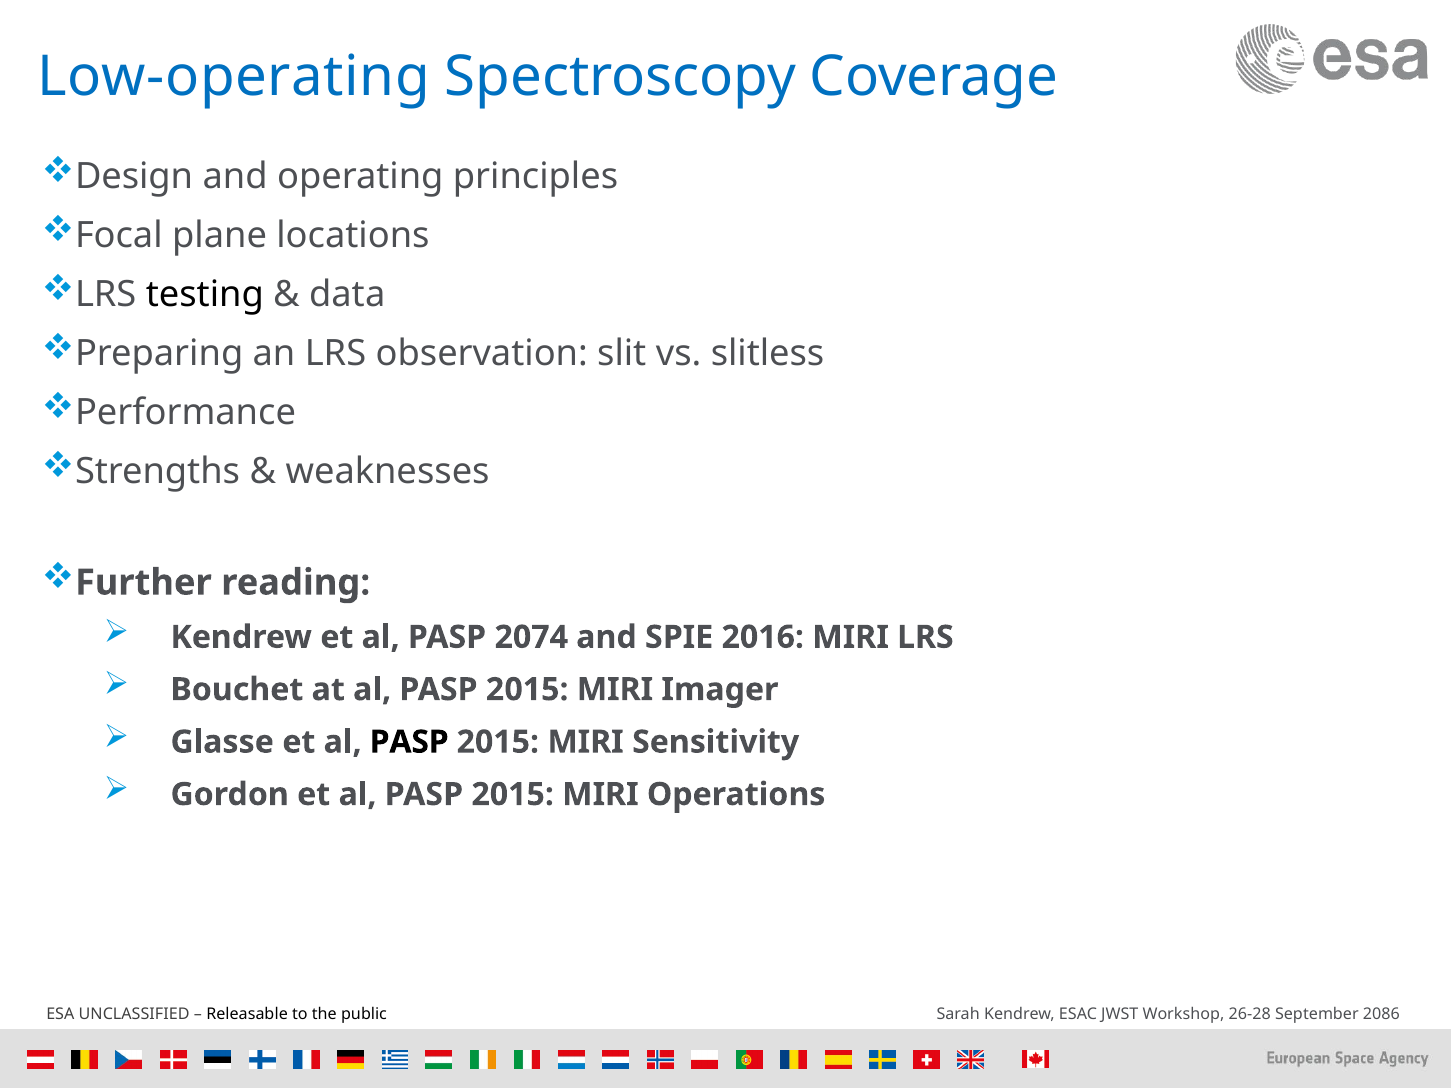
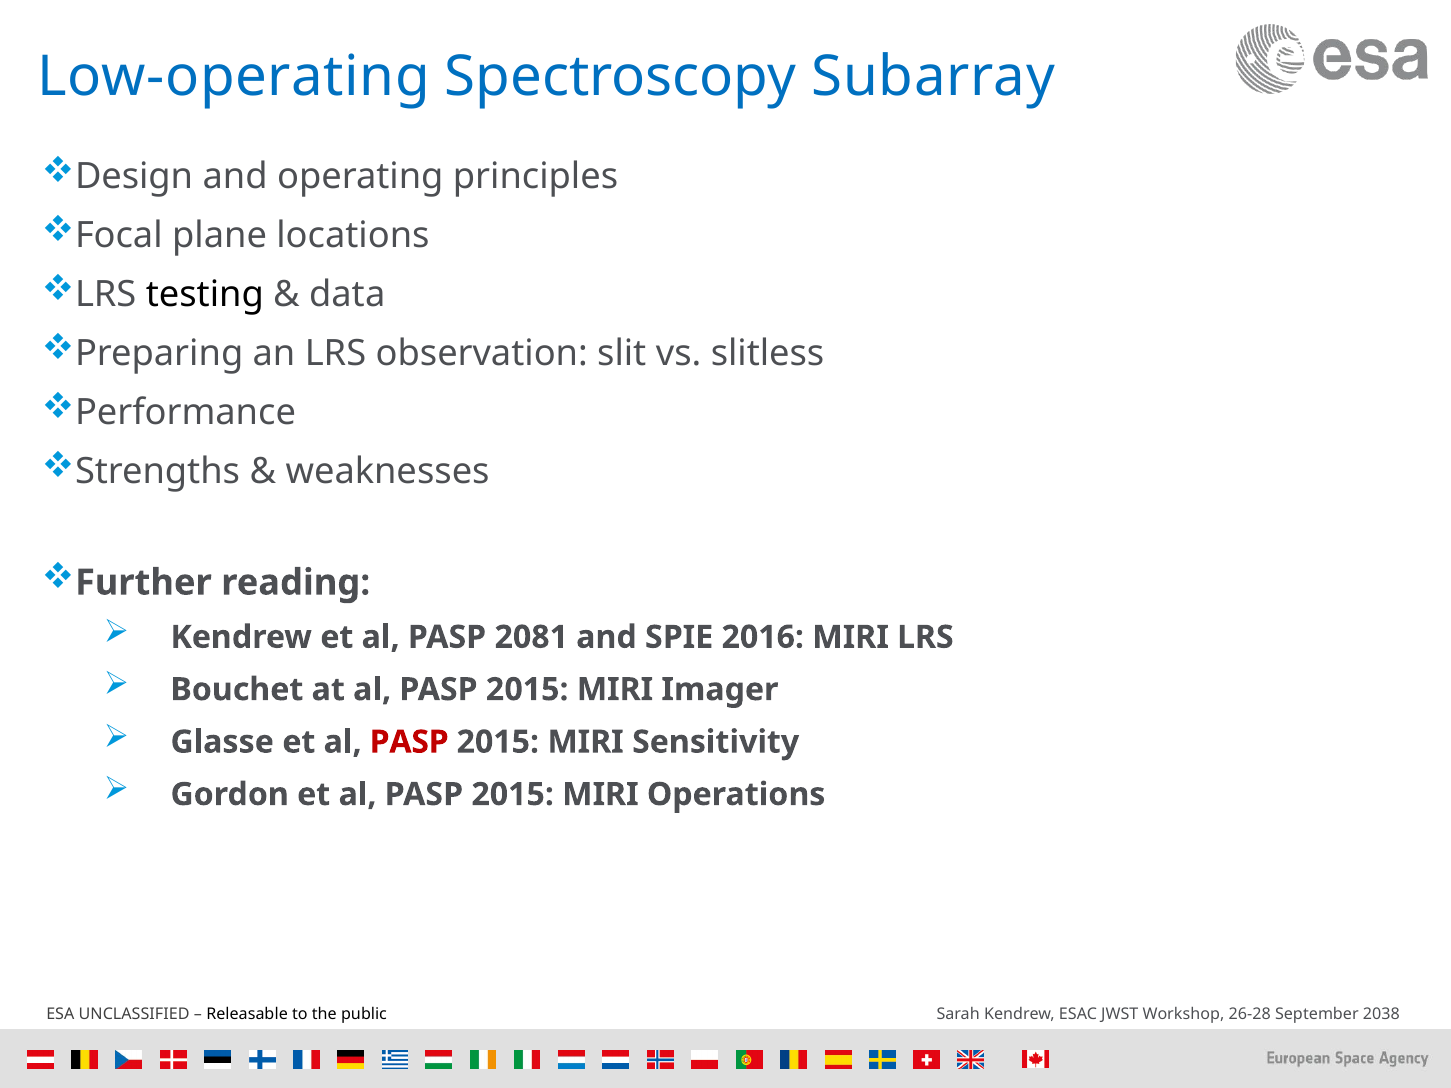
Coverage: Coverage -> Subarray
2074: 2074 -> 2081
PASP at (409, 742) colour: black -> red
2086: 2086 -> 2038
